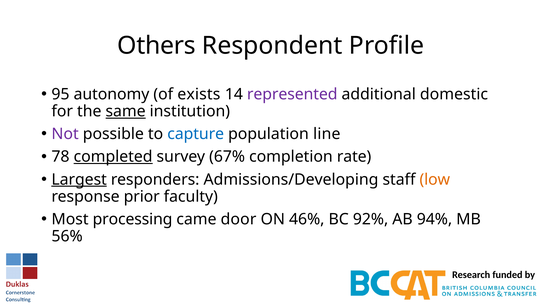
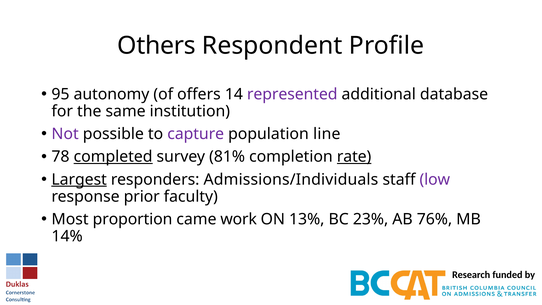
exists: exists -> offers
domestic: domestic -> database
same underline: present -> none
capture colour: blue -> purple
67%: 67% -> 81%
rate underline: none -> present
Admissions/Developing: Admissions/Developing -> Admissions/Individuals
low colour: orange -> purple
processing: processing -> proportion
door: door -> work
46%: 46% -> 13%
92%: 92% -> 23%
94%: 94% -> 76%
56%: 56% -> 14%
